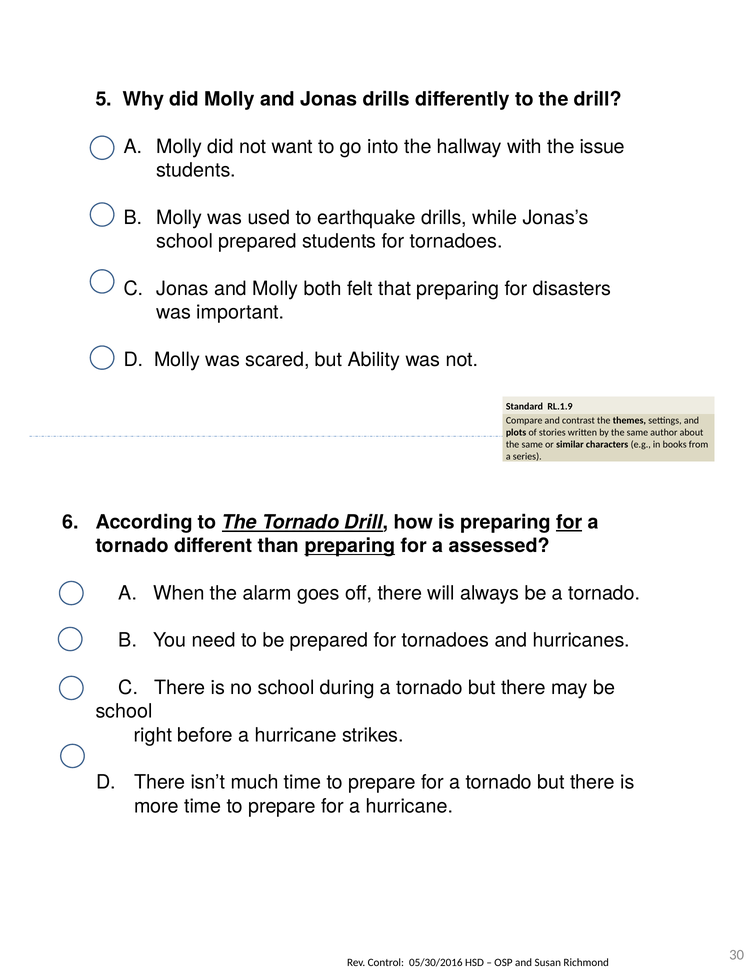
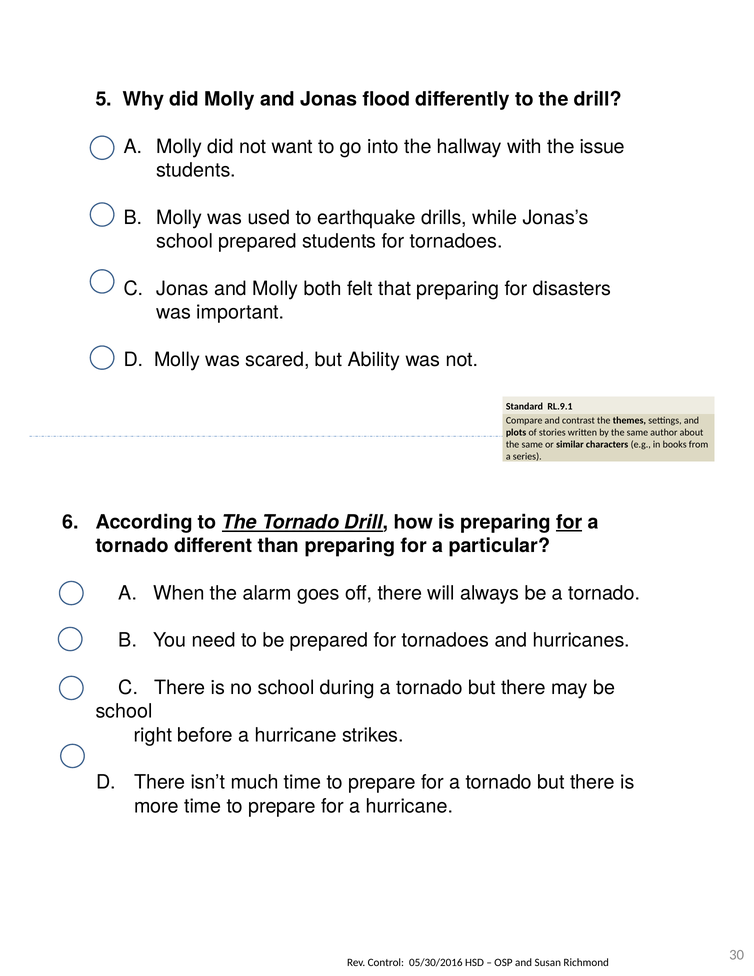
Jonas drills: drills -> flood
RL.1.9: RL.1.9 -> RL.9.1
preparing at (350, 546) underline: present -> none
assessed: assessed -> particular
